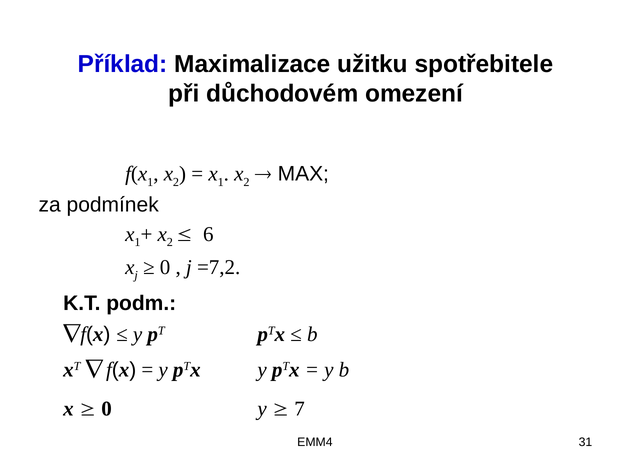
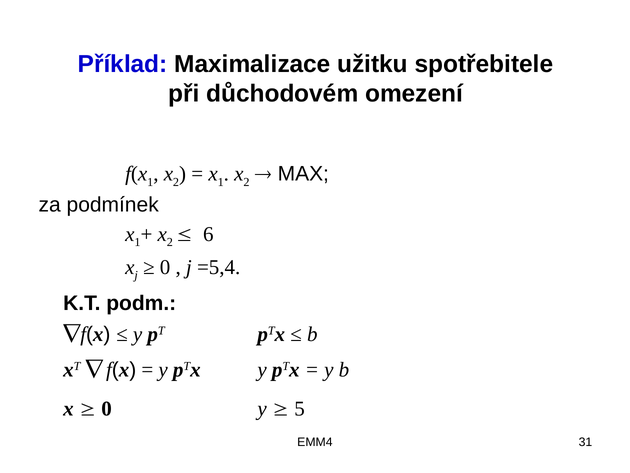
=7,2: =7,2 -> =5,4
7: 7 -> 5
